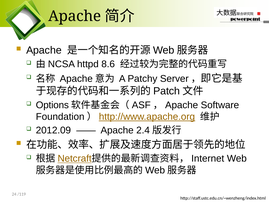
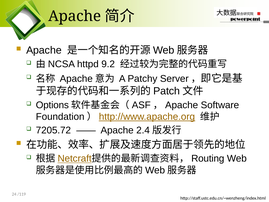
8.6: 8.6 -> 9.2
2012.09: 2012.09 -> 7205.72
Internet: Internet -> Routing
